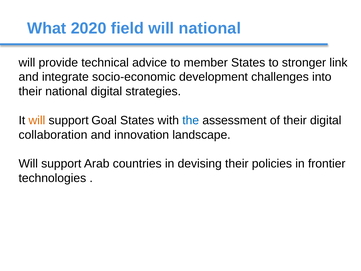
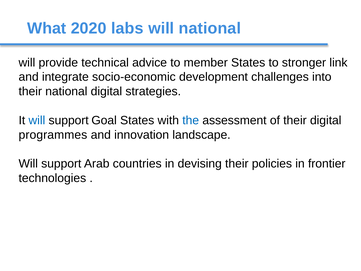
field: field -> labs
will at (37, 120) colour: orange -> blue
collaboration: collaboration -> programmes
